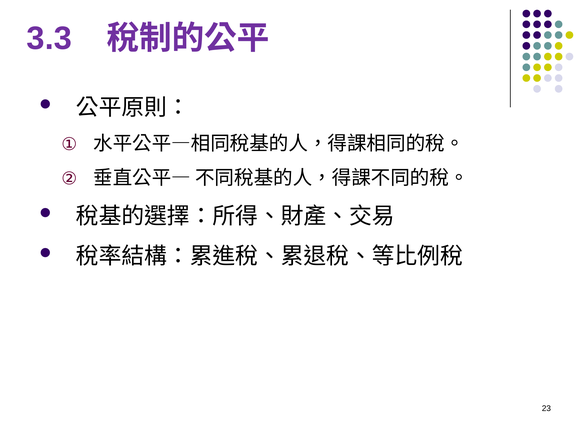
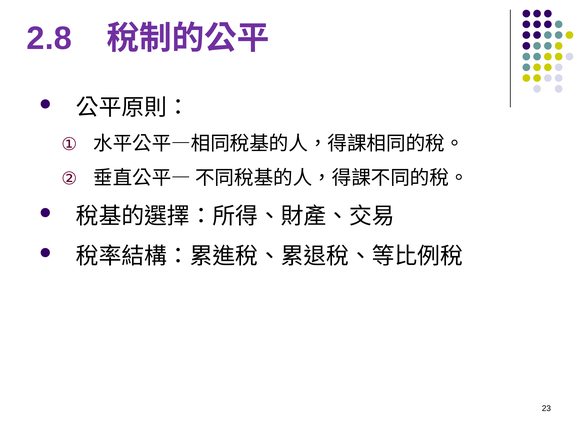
3.3: 3.3 -> 2.8
